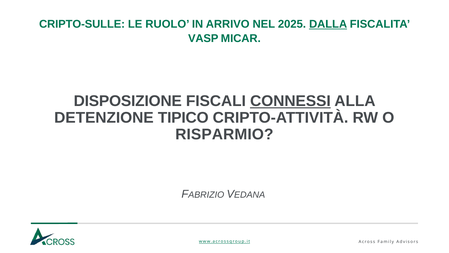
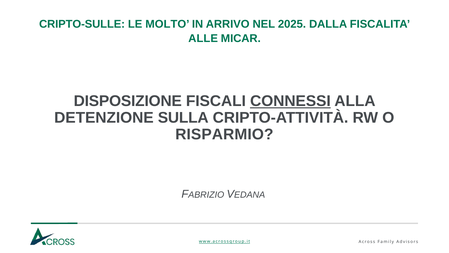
RUOLO: RUOLO -> MOLTO
DALLA underline: present -> none
VASP: VASP -> ALLE
TIPICO: TIPICO -> SULLA
